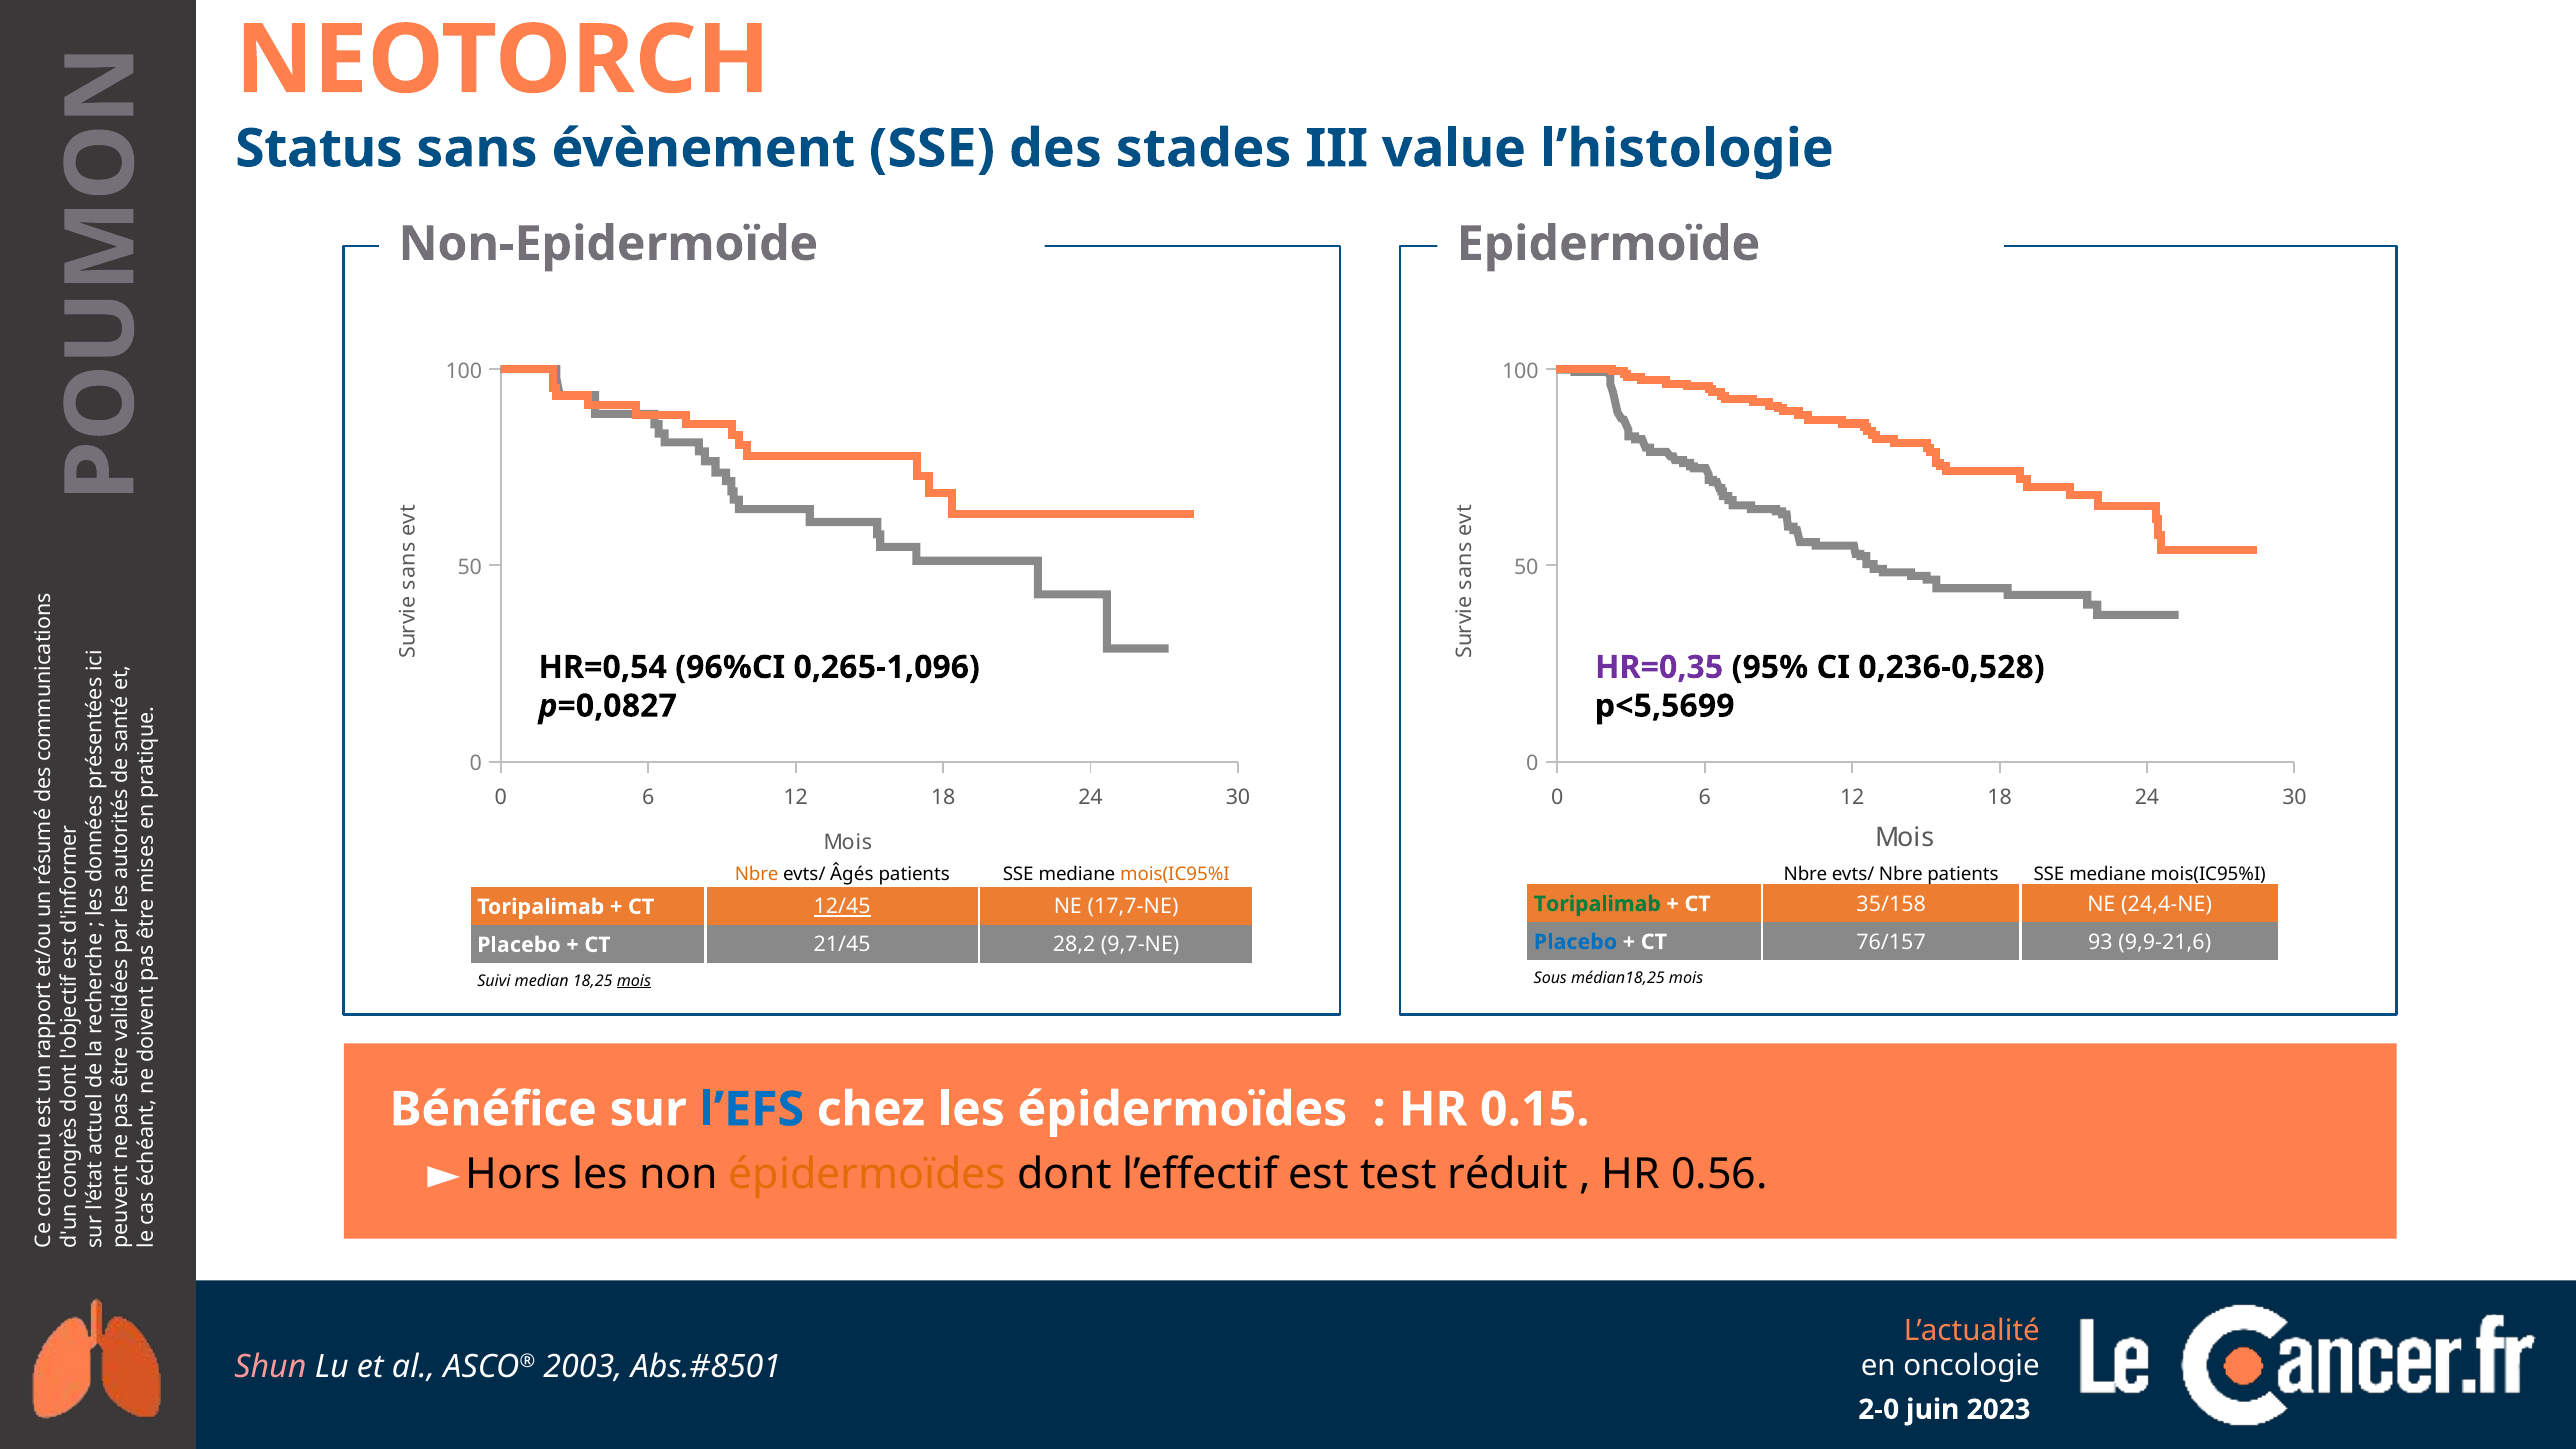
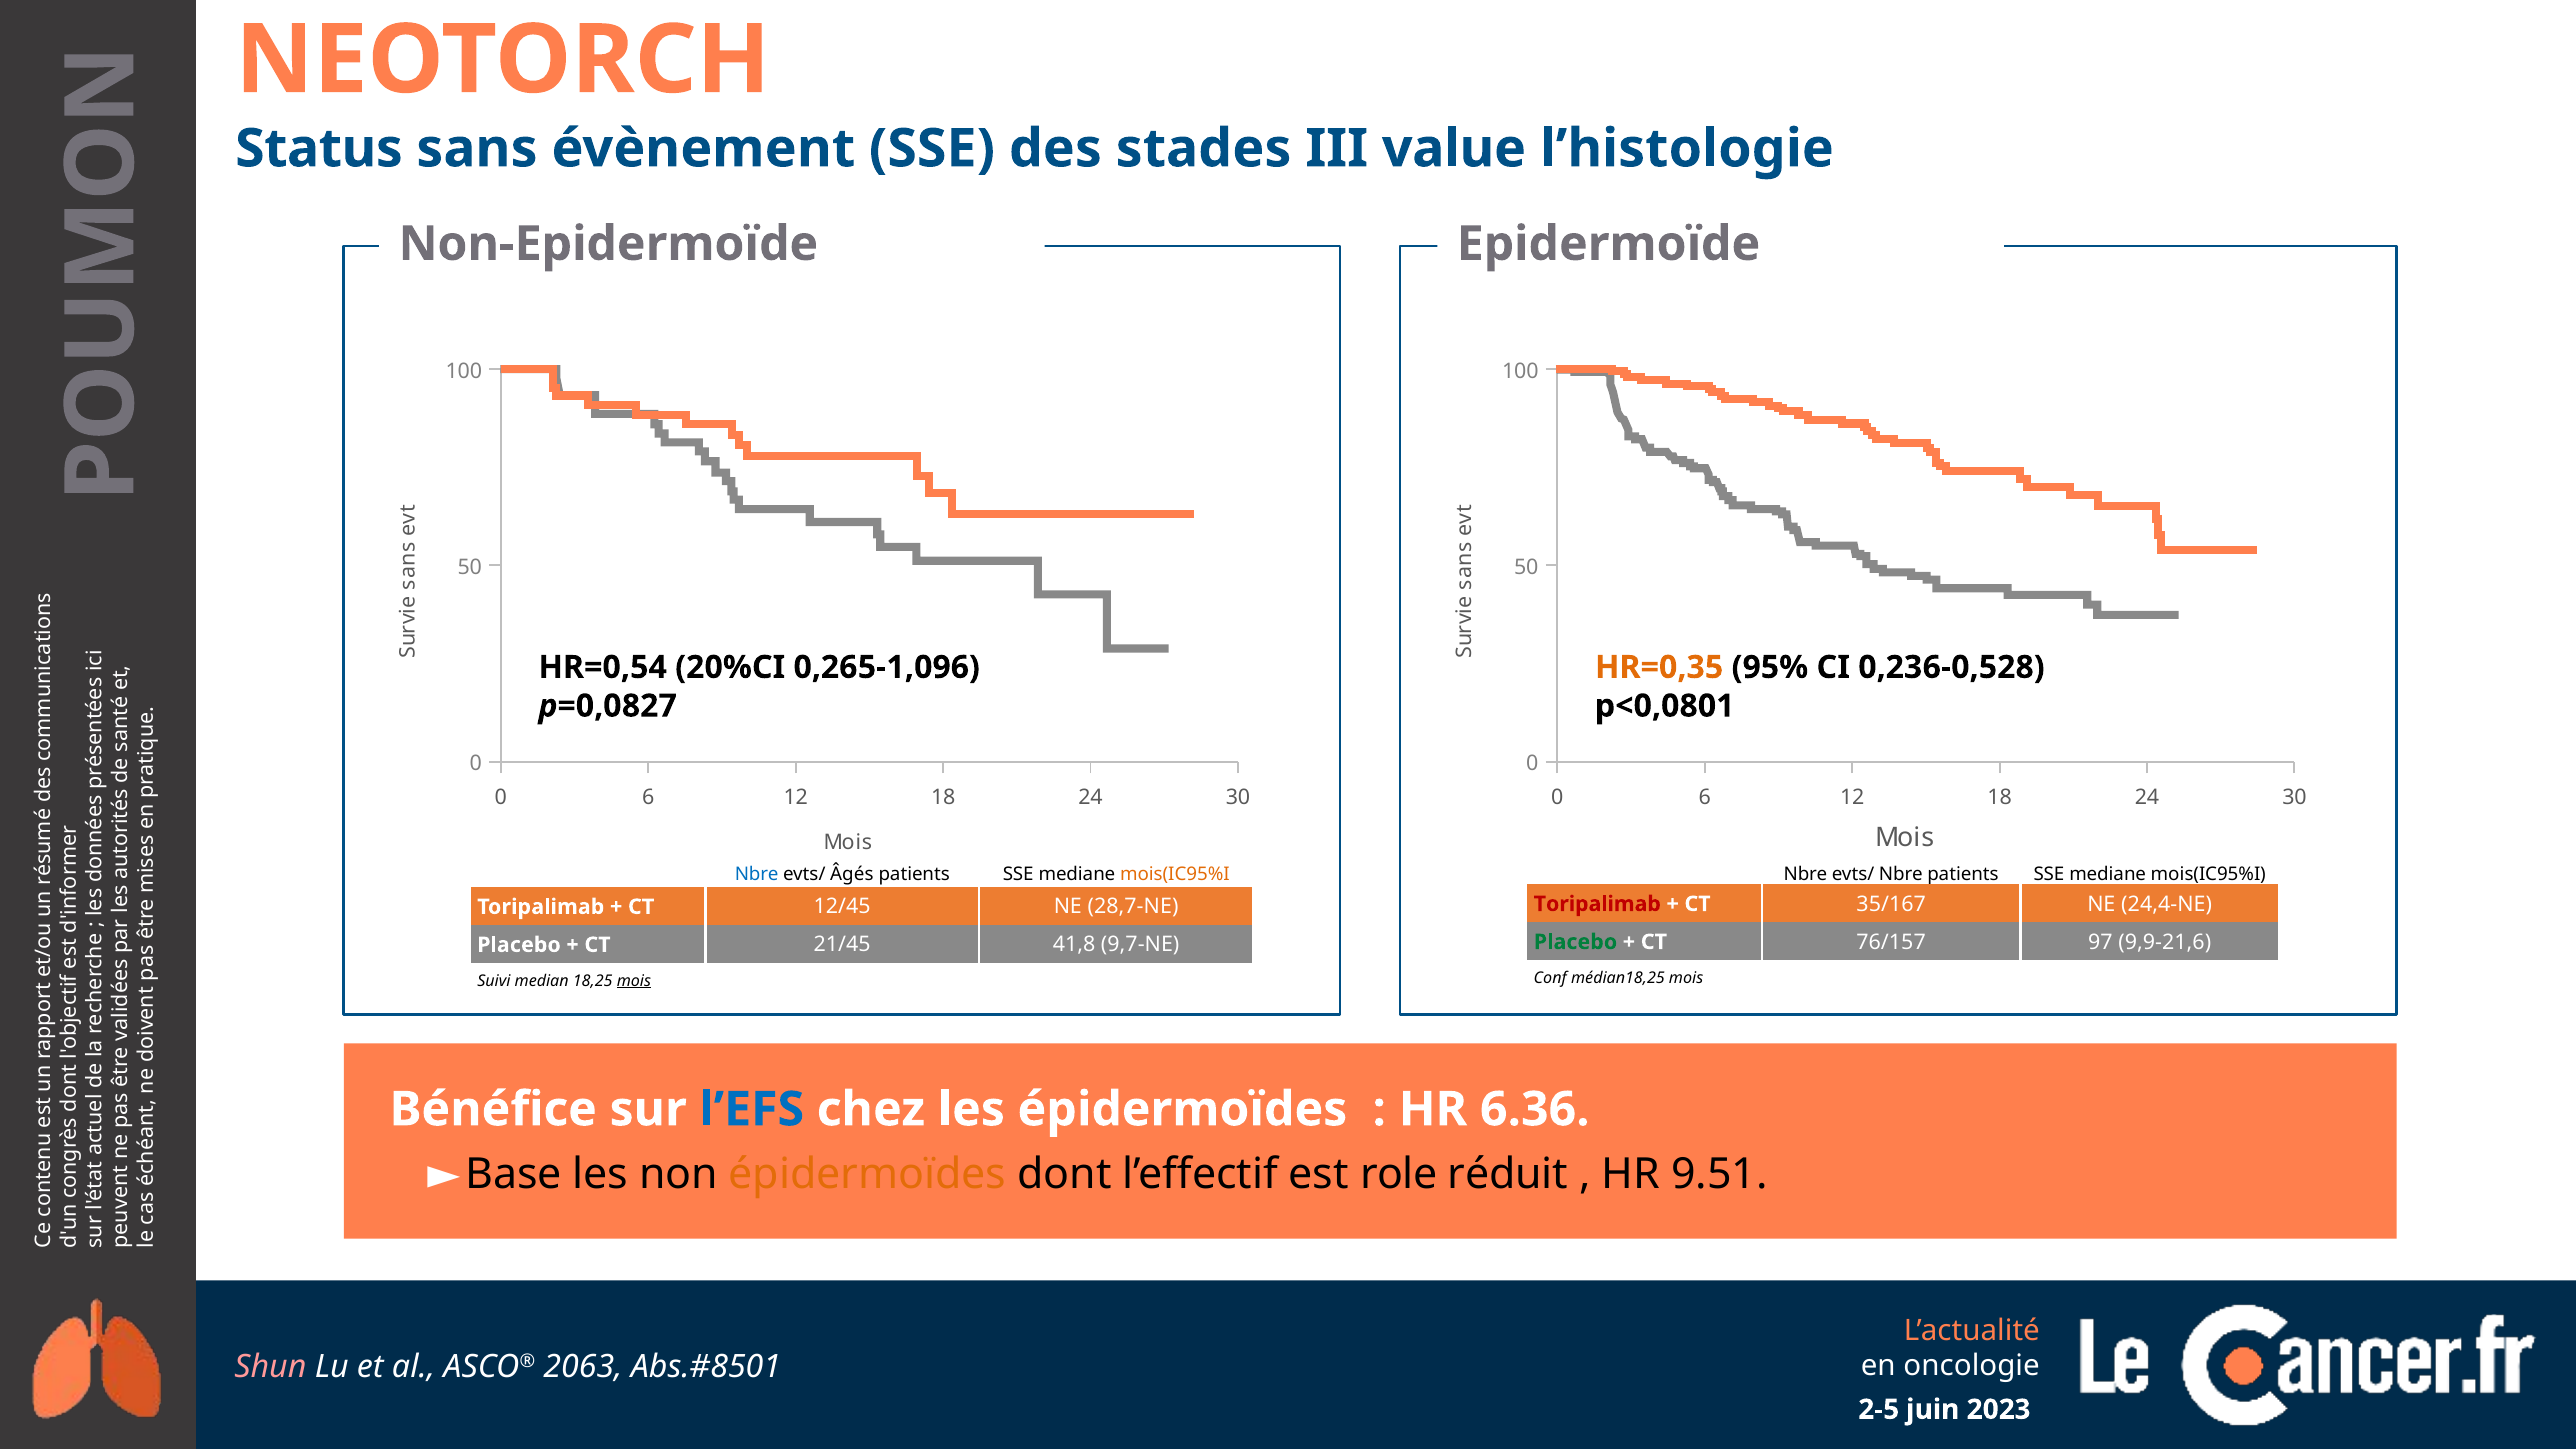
96%CI: 96%CI -> 20%CI
HR=0,35 colour: purple -> orange
p<5,5699: p<5,5699 -> p<0,0801
Nbre at (757, 875) colour: orange -> blue
Toripalimab at (1597, 904) colour: green -> red
35/158: 35/158 -> 35/167
12/45 underline: present -> none
17,7-NE: 17,7-NE -> 28,7-NE
Placebo at (1575, 942) colour: blue -> green
93: 93 -> 97
28,2: 28,2 -> 41,8
Sous: Sous -> Conf
0.15: 0.15 -> 6.36
Hors: Hors -> Base
test: test -> role
0.56: 0.56 -> 9.51
2003: 2003 -> 2063
2-0: 2-0 -> 2-5
